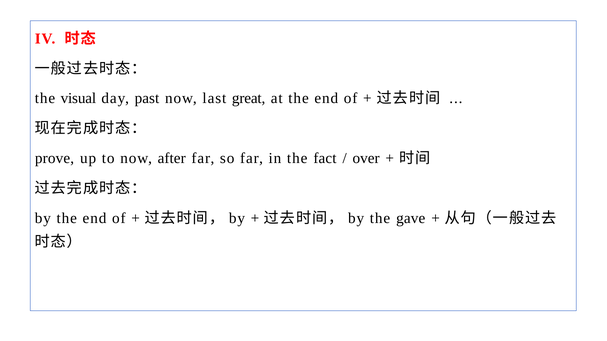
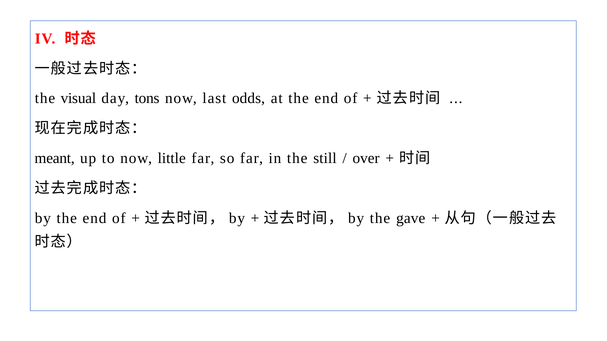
past: past -> tons
great: great -> odds
prove: prove -> meant
after: after -> little
fact: fact -> still
